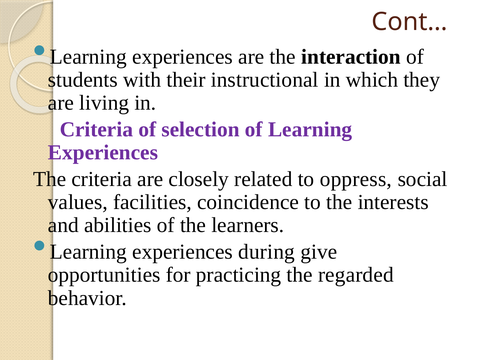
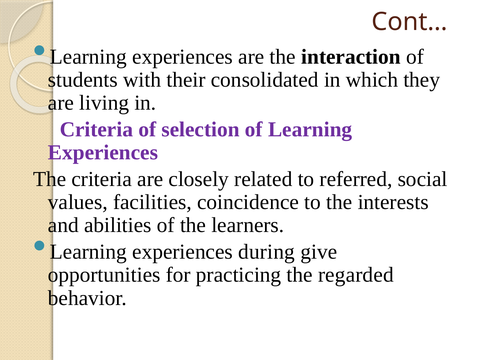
instructional: instructional -> consolidated
oppress: oppress -> referred
